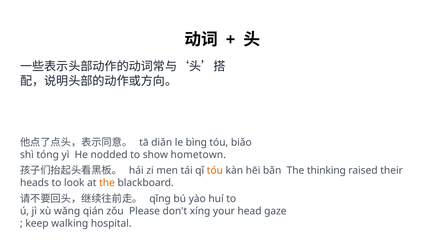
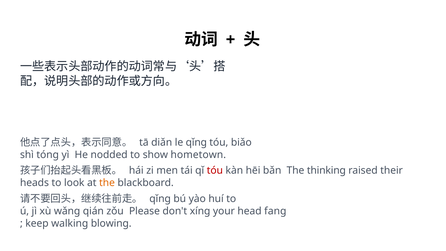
le bìng: bìng -> qǐng
tóu at (215, 171) colour: orange -> red
gaze: gaze -> fang
hospital: hospital -> blowing
